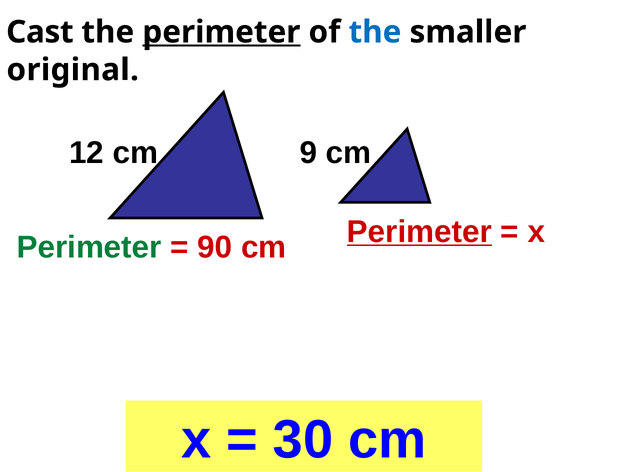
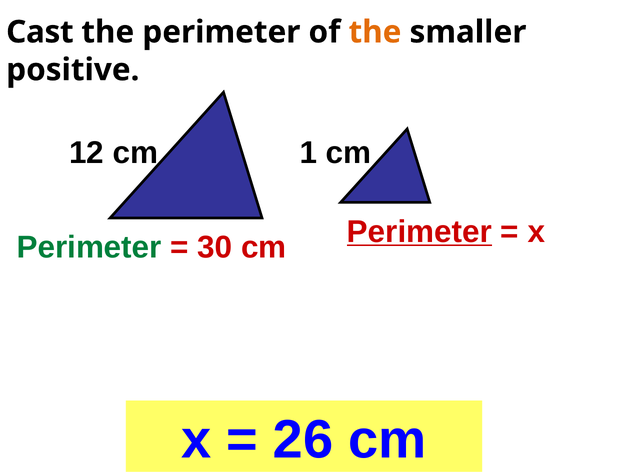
perimeter at (221, 32) underline: present -> none
the at (375, 32) colour: blue -> orange
original: original -> positive
9: 9 -> 1
90: 90 -> 30
30: 30 -> 26
